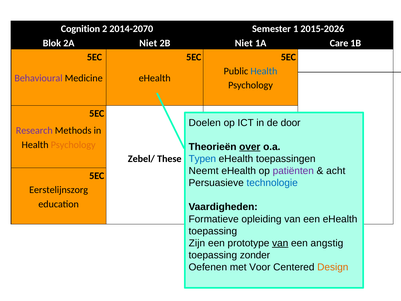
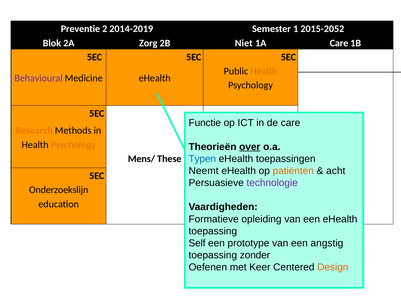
Cognition: Cognition -> Preventie
2014-2070: 2014-2070 -> 2014-2019
2015-2026: 2015-2026 -> 2015-2052
2A Niet: Niet -> Zorg
Health at (264, 71) colour: blue -> orange
Doelen: Doelen -> Functie
de door: door -> care
Research colour: purple -> orange
Zebel/: Zebel/ -> Mens/
patiënten colour: purple -> orange
technologie colour: blue -> purple
Eerstelijnszorg: Eerstelijnszorg -> Onderzoekslijn
Zijn: Zijn -> Self
van at (280, 243) underline: present -> none
Voor: Voor -> Keer
